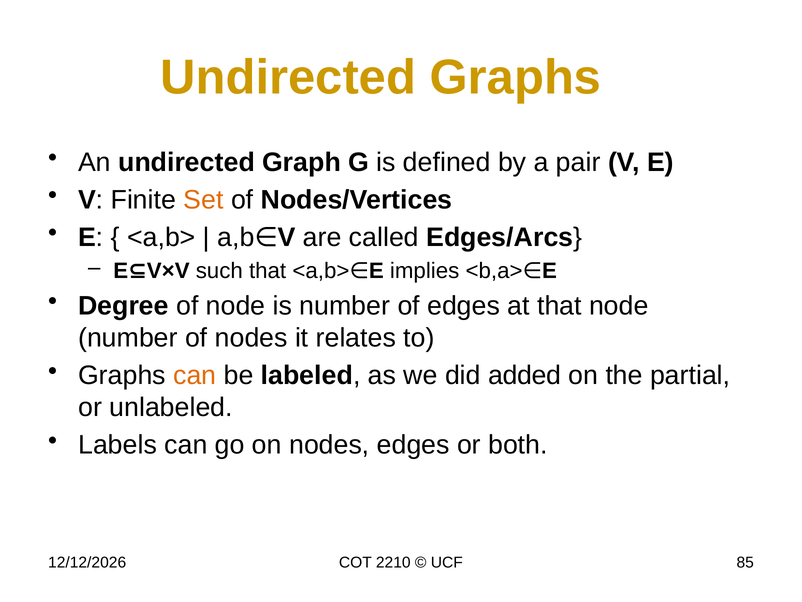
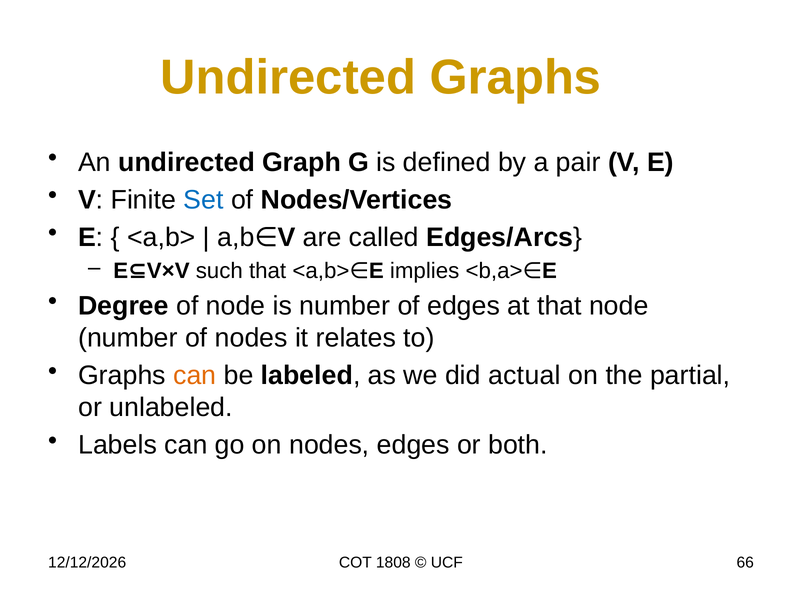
Set colour: orange -> blue
added: added -> actual
2210: 2210 -> 1808
85: 85 -> 66
